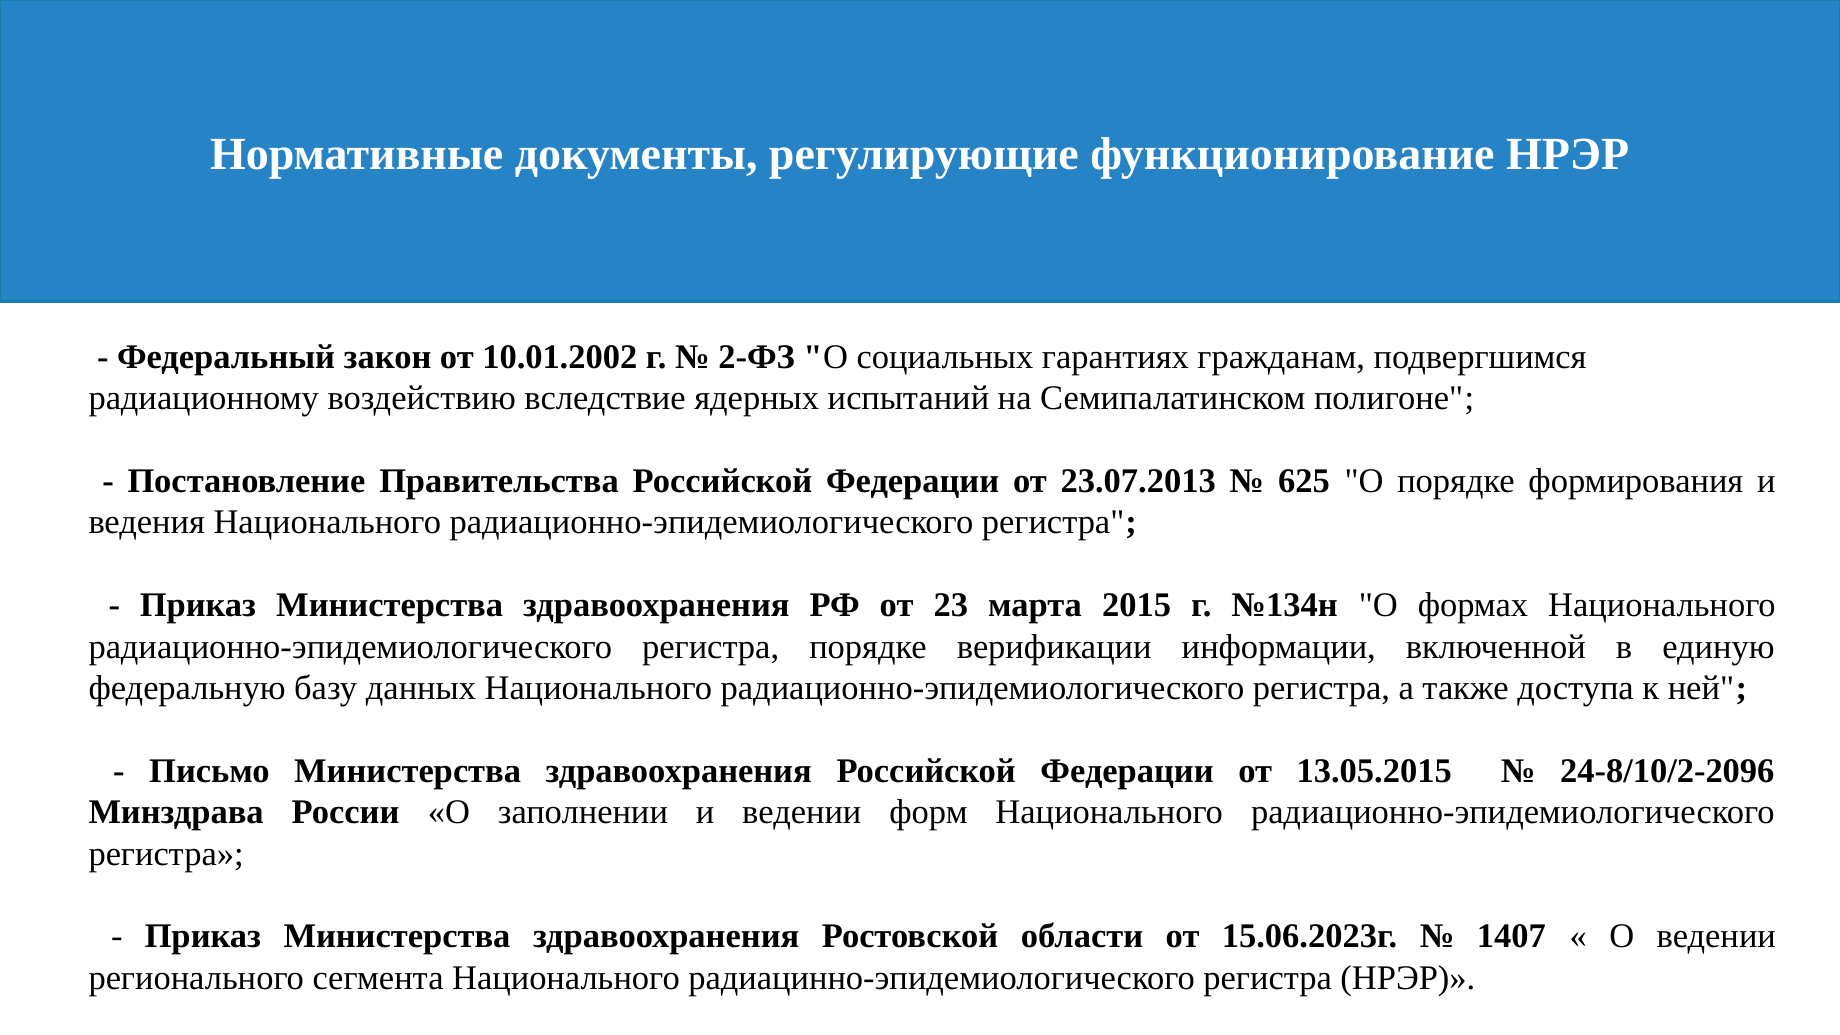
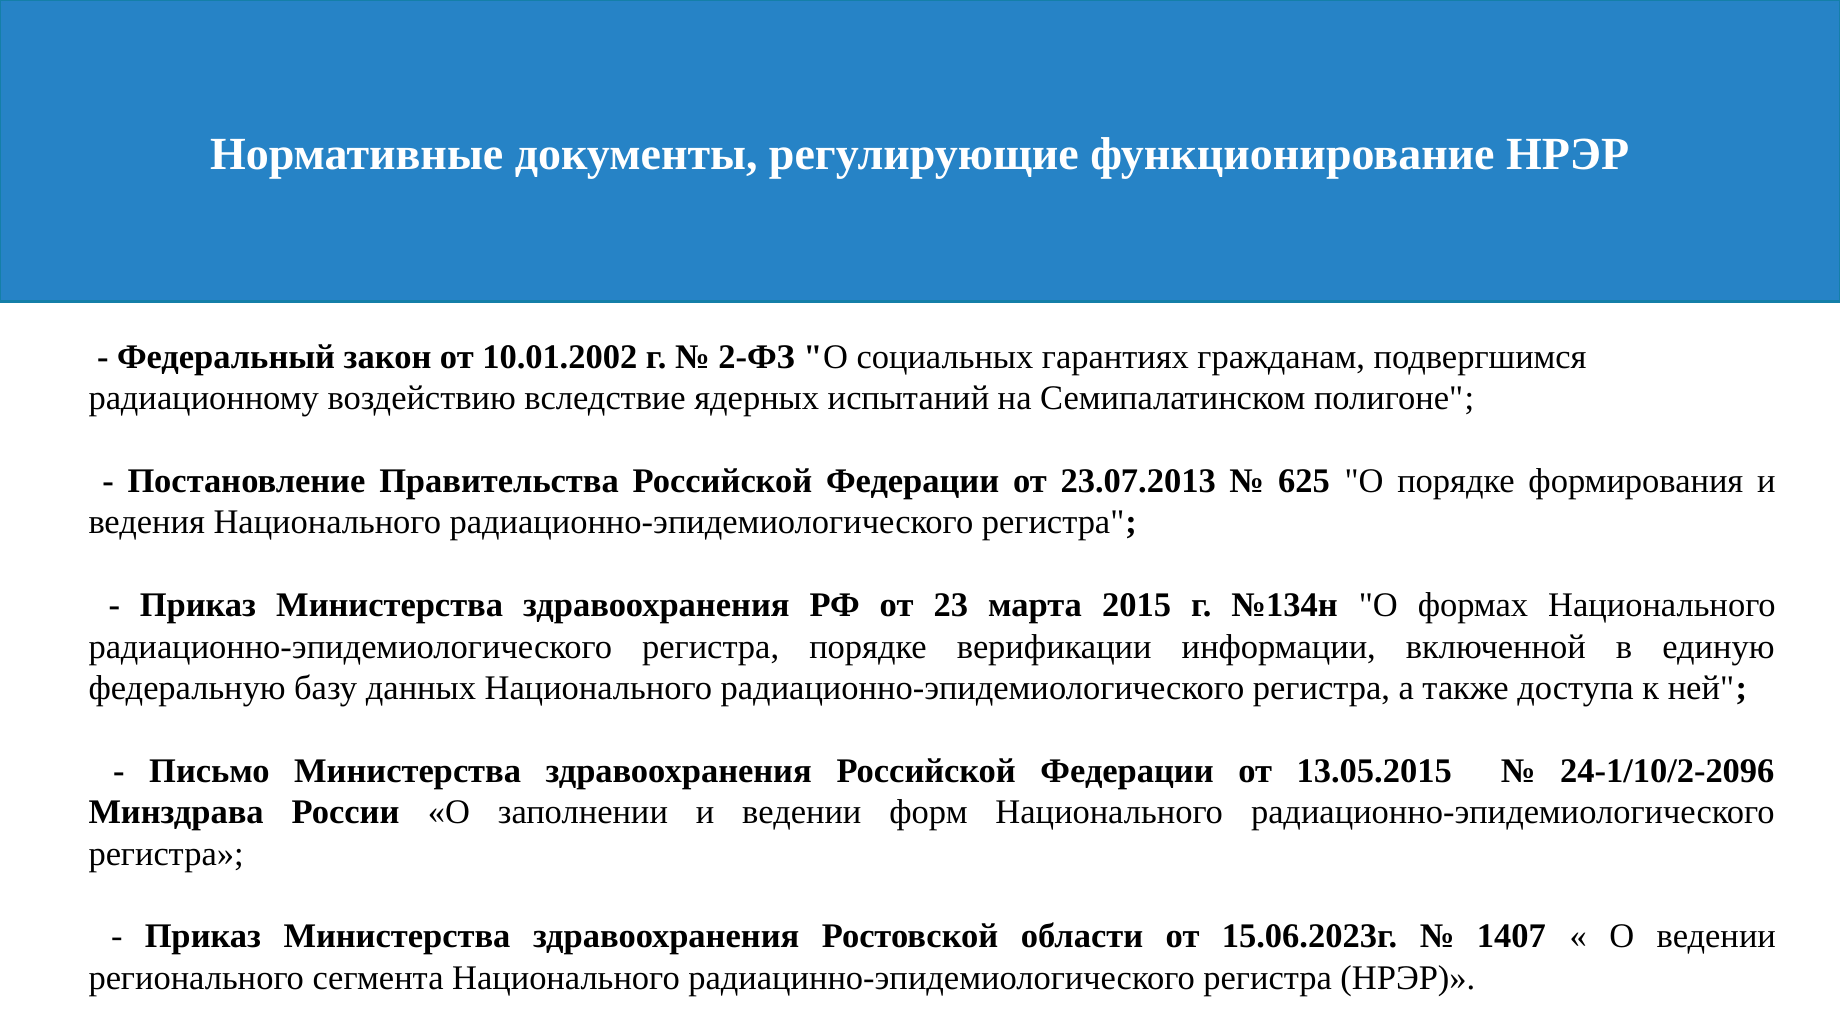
24-8/10/2-2096: 24-8/10/2-2096 -> 24-1/10/2-2096
